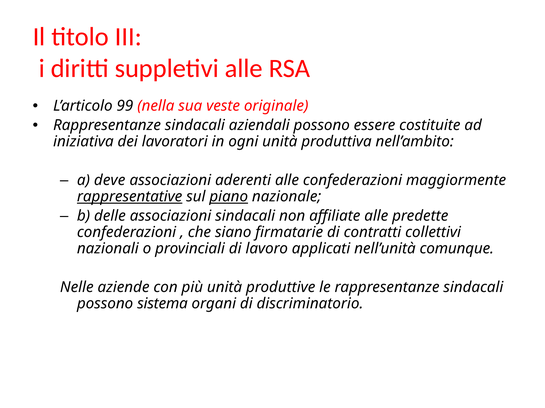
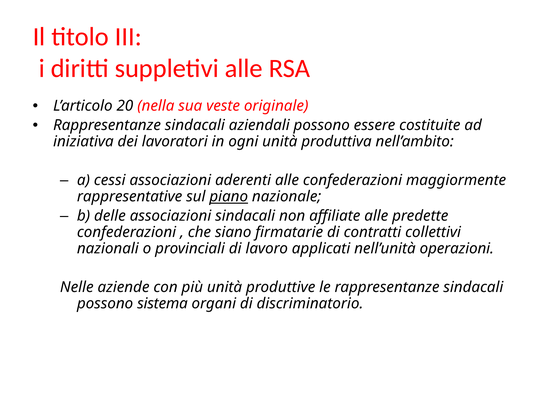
99: 99 -> 20
deve: deve -> cessi
rappresentative underline: present -> none
comunque: comunque -> operazioni
